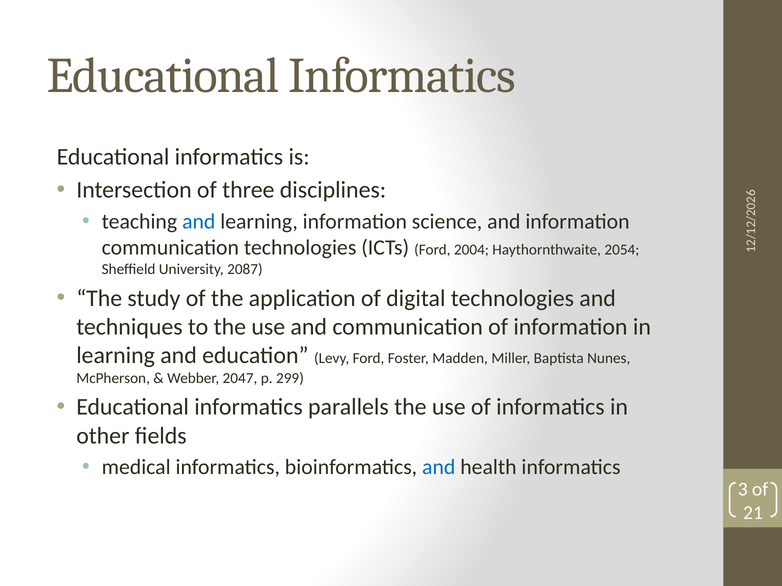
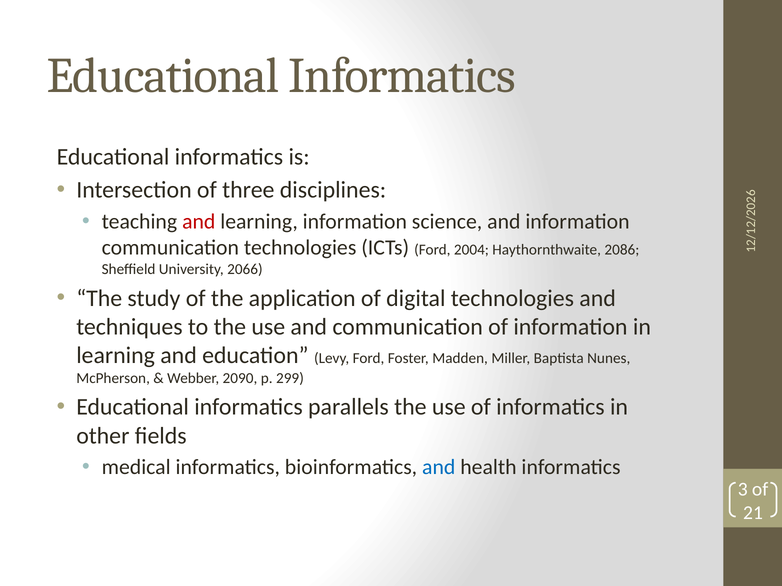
and at (199, 222) colour: blue -> red
2054: 2054 -> 2086
2087: 2087 -> 2066
2047: 2047 -> 2090
